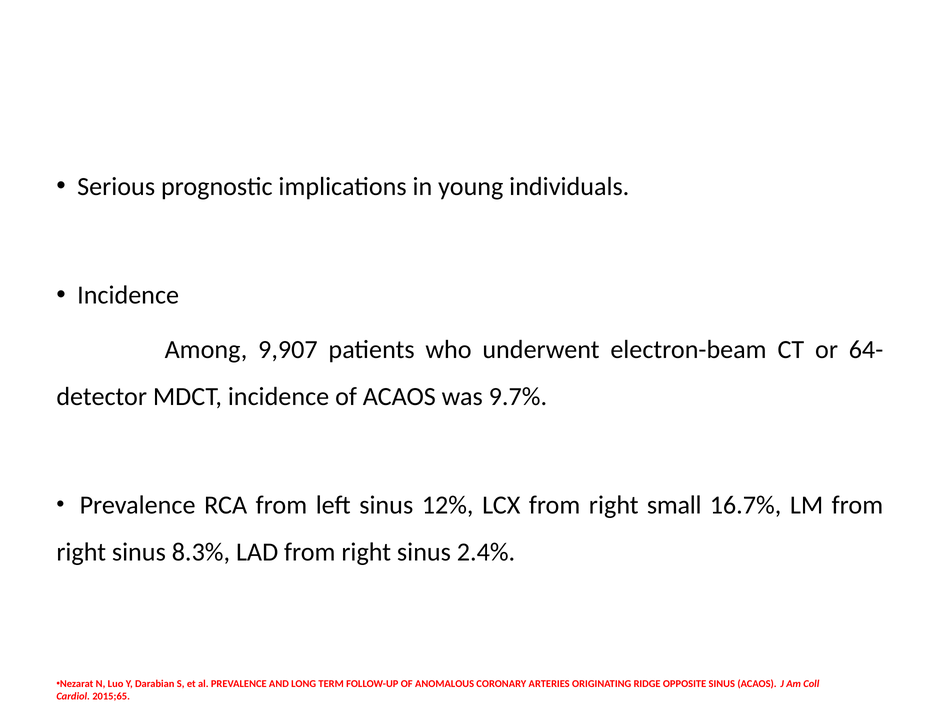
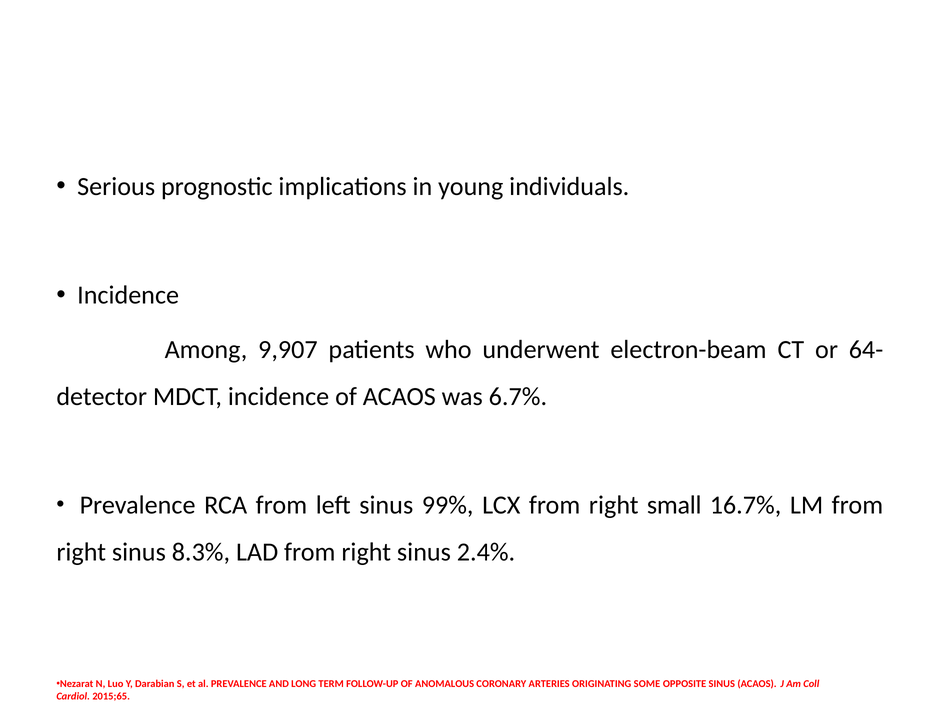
9.7%: 9.7% -> 6.7%
12%: 12% -> 99%
RIDGE: RIDGE -> SOME
